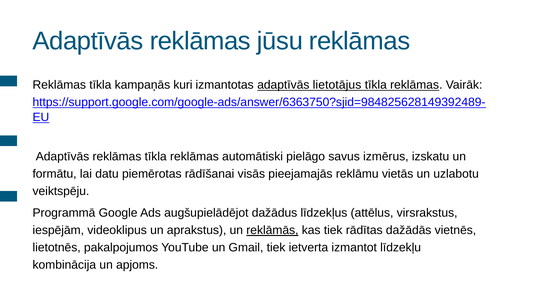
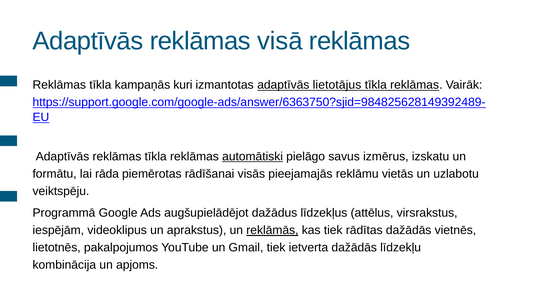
jūsu: jūsu -> visā
automātiski underline: none -> present
datu: datu -> rāda
ietverta izmantot: izmantot -> dažādās
